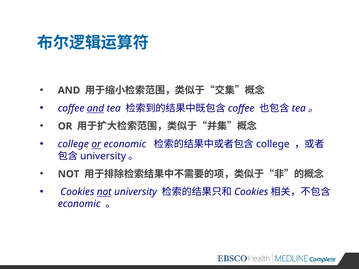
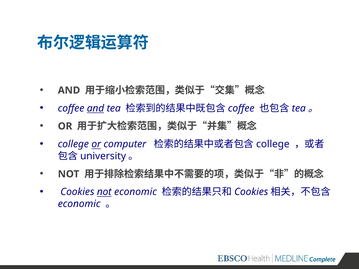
or economic: economic -> computer
not university: university -> economic
